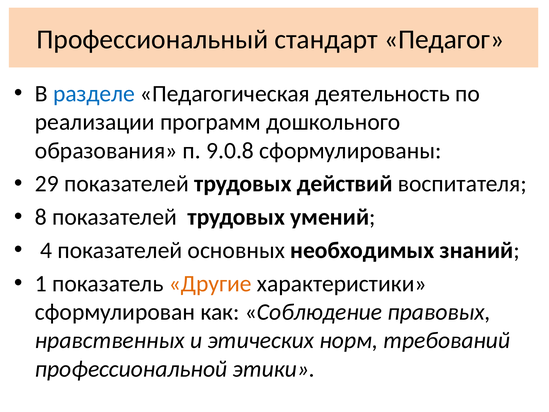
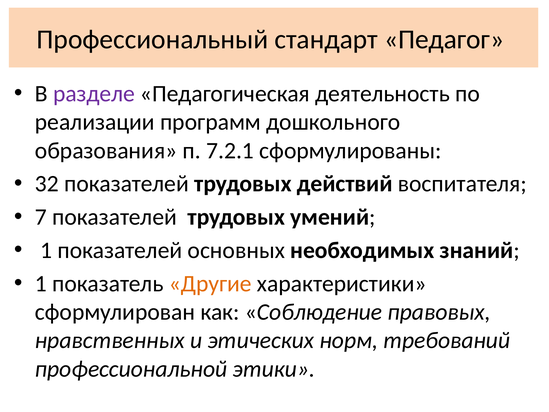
разделе colour: blue -> purple
9.0.8: 9.0.8 -> 7.2.1
29: 29 -> 32
8: 8 -> 7
4 at (46, 250): 4 -> 1
